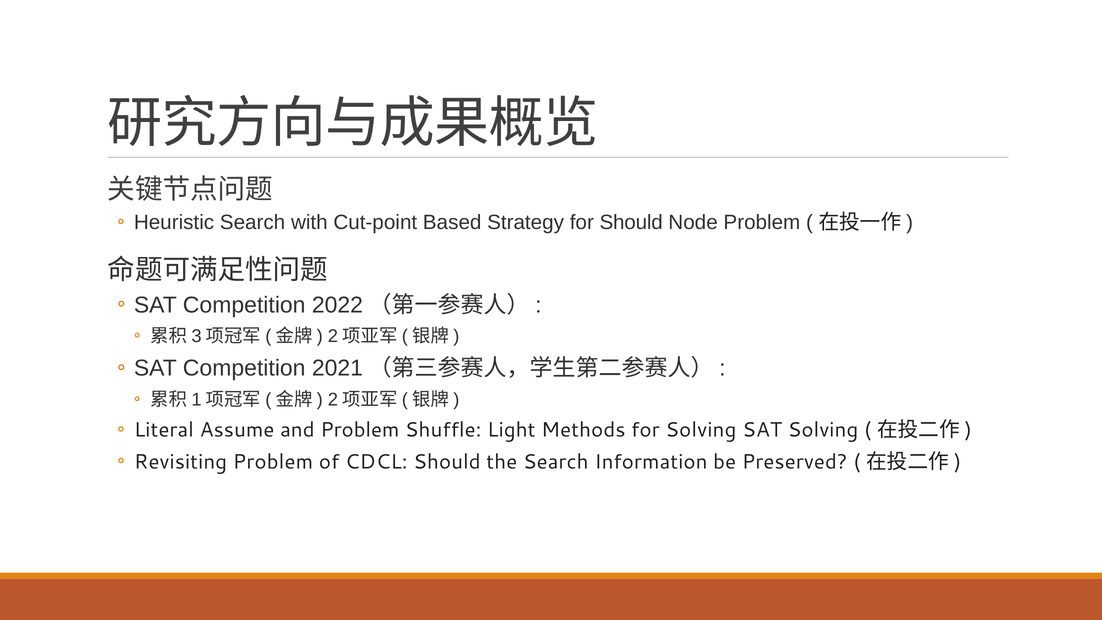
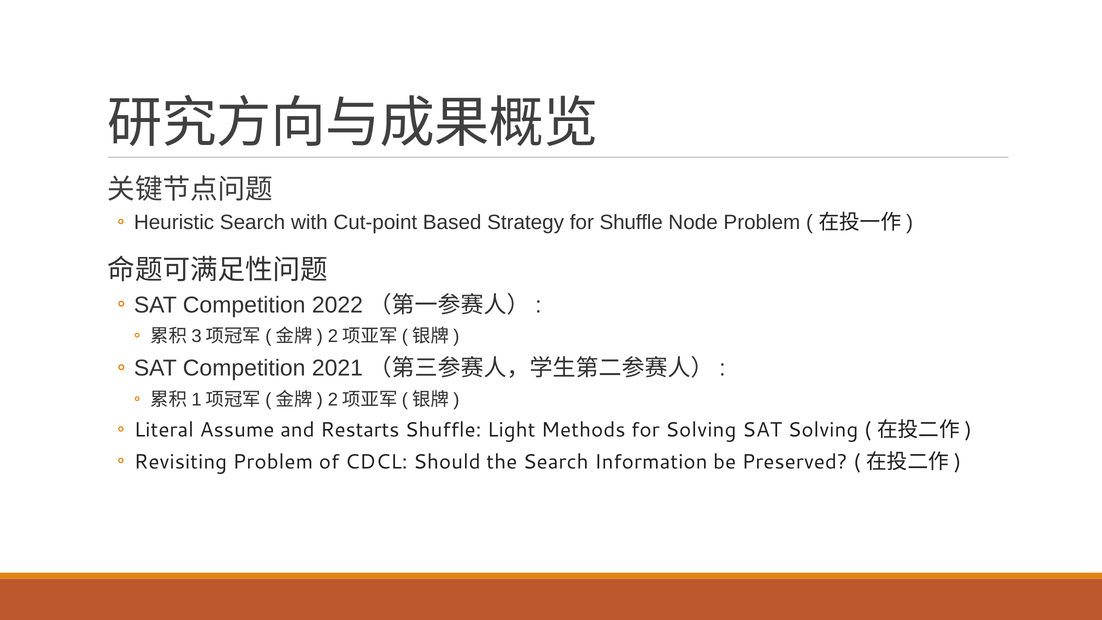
for Should: Should -> Shuffle
and Problem: Problem -> Restarts
